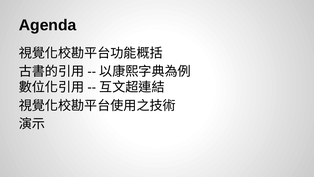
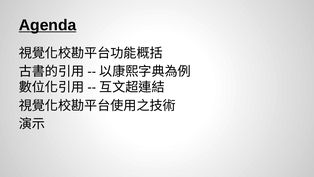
Agenda underline: none -> present
